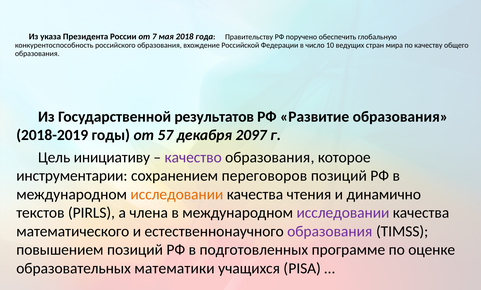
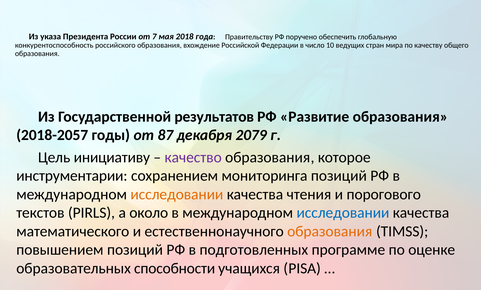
2018-2019: 2018-2019 -> 2018-2057
57: 57 -> 87
2097: 2097 -> 2079
переговоров: переговоров -> мониторинга
динамично: динамично -> порогового
члена: члена -> около
исследовании at (343, 213) colour: purple -> blue
образования at (330, 231) colour: purple -> orange
математики: математики -> способности
